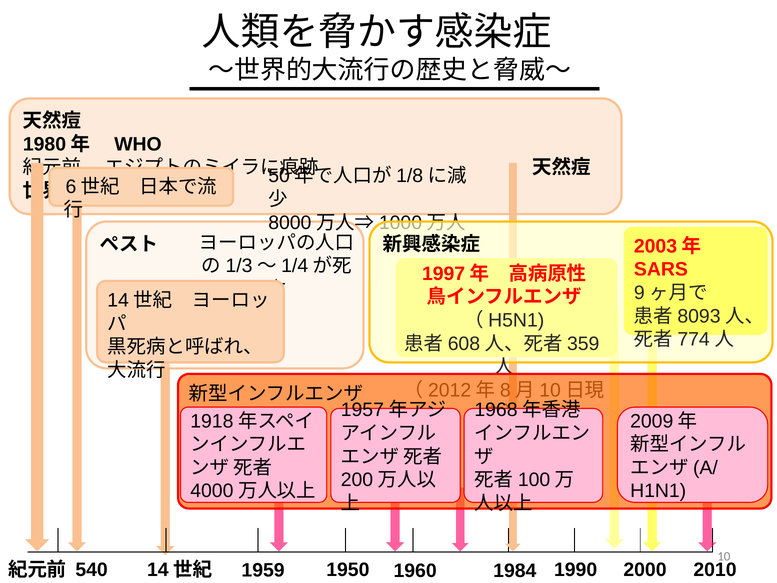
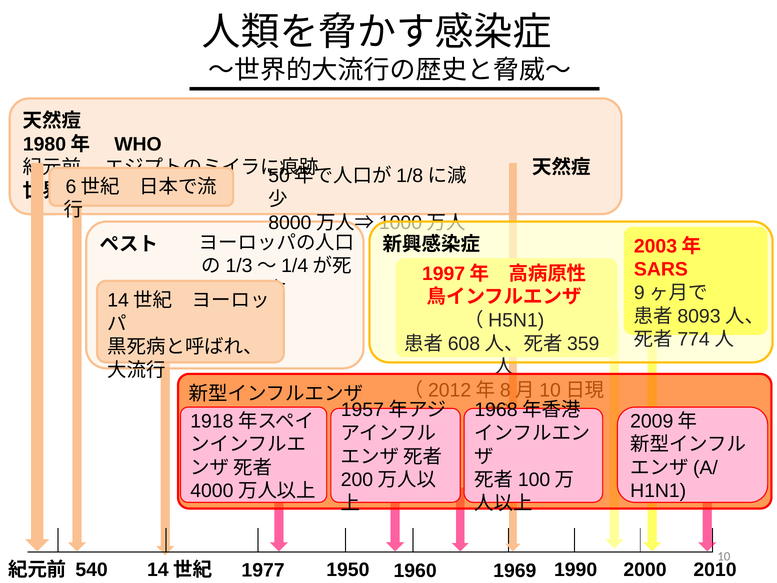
1959: 1959 -> 1977
1984: 1984 -> 1969
